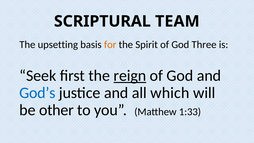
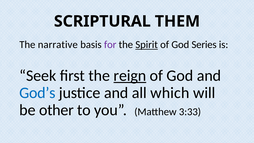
TEAM: TEAM -> THEM
upsetting: upsetting -> narrative
for colour: orange -> purple
Spirit underline: none -> present
Three: Three -> Series
1:33: 1:33 -> 3:33
